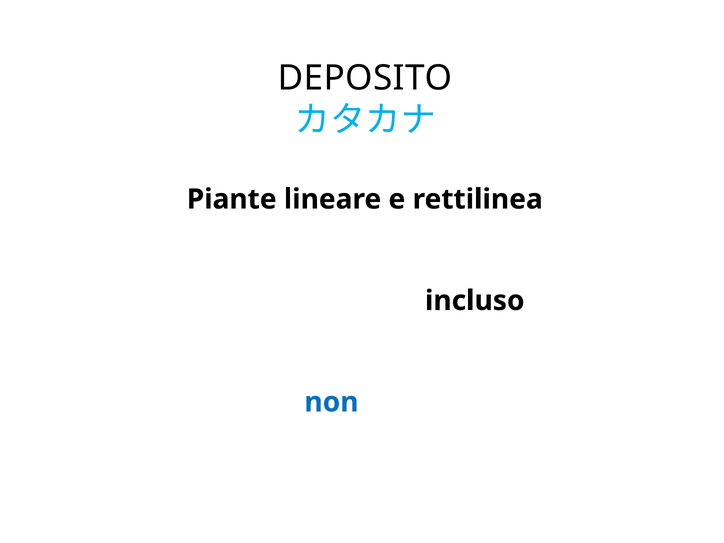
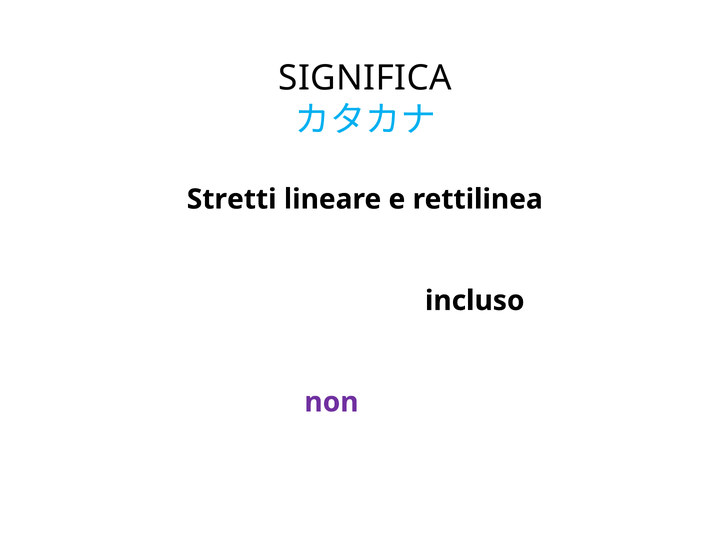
DEPOSITO: DEPOSITO -> SIGNIFICA
Piante: Piante -> Stretti
non colour: blue -> purple
